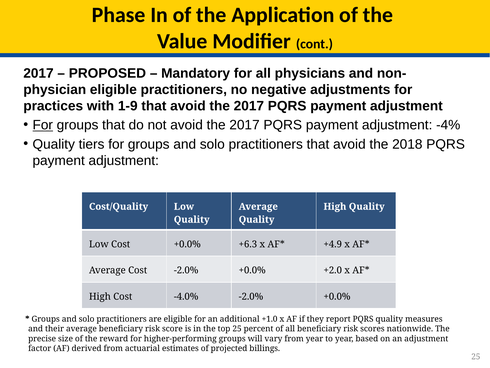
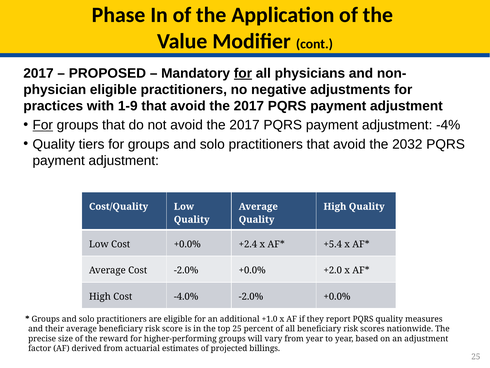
for at (243, 73) underline: none -> present
2018: 2018 -> 2032
+6.3: +6.3 -> +2.4
+4.9: +4.9 -> +5.4
